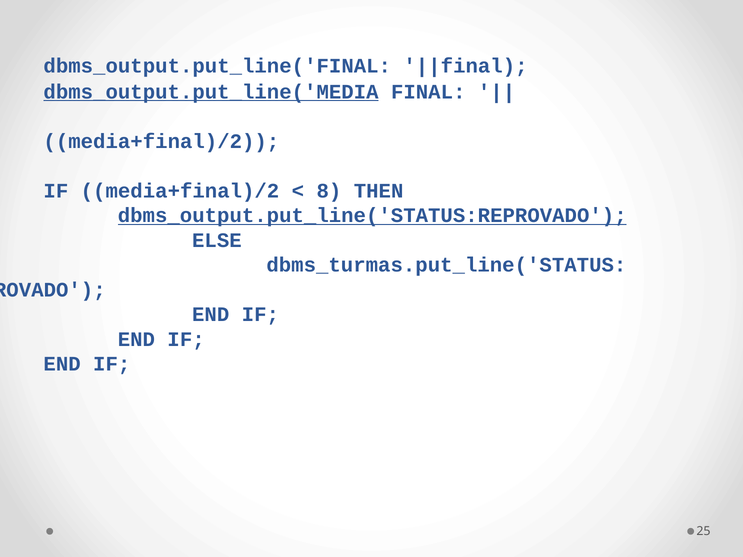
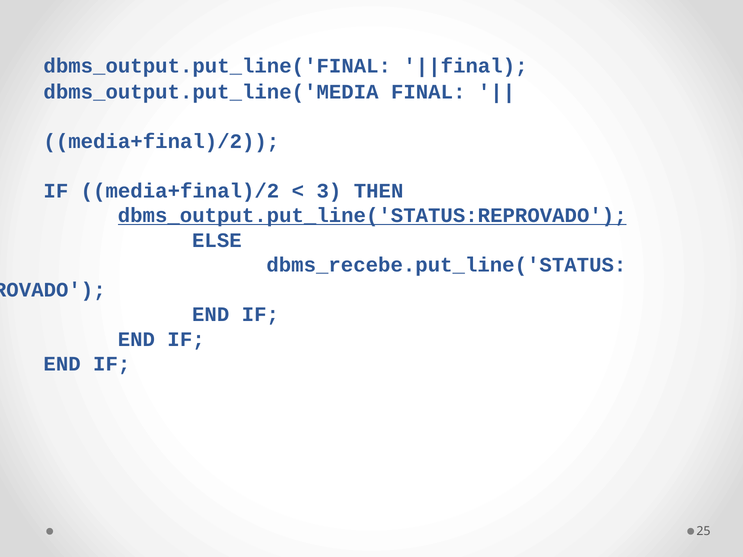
dbms_output.put_line('MEDIA underline: present -> none
8: 8 -> 3
dbms_turmas.put_line('STATUS: dbms_turmas.put_line('STATUS -> dbms_recebe.put_line('STATUS
